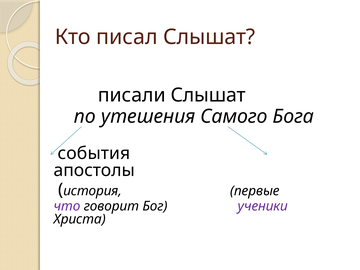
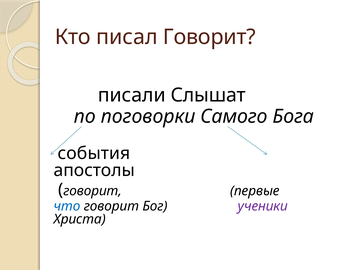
писал Слышат: Слышат -> Говорит
утешения: утешения -> поговорки
история at (93, 191): история -> говорит
что colour: purple -> blue
